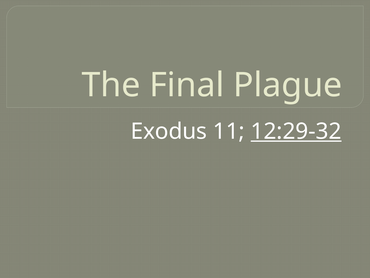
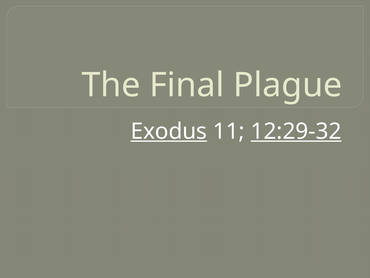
Exodus underline: none -> present
